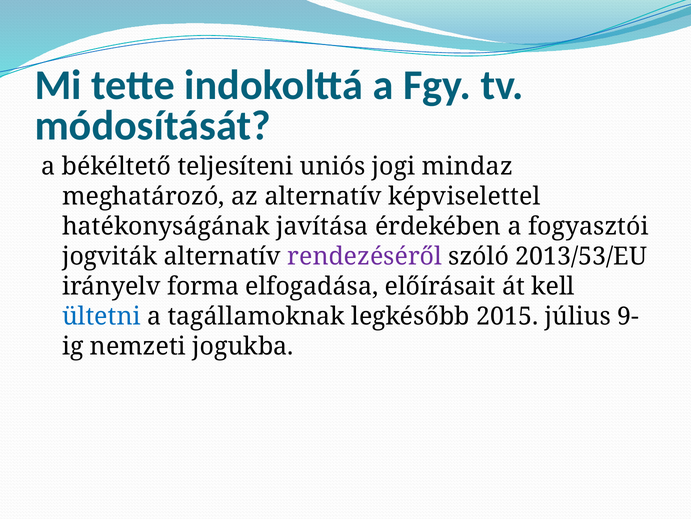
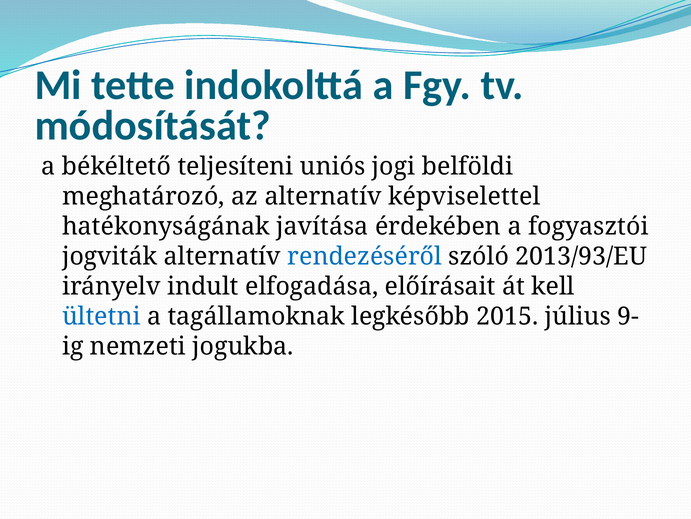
mindaz: mindaz -> belföldi
rendezéséről colour: purple -> blue
2013/53/EU: 2013/53/EU -> 2013/93/EU
forma: forma -> indult
